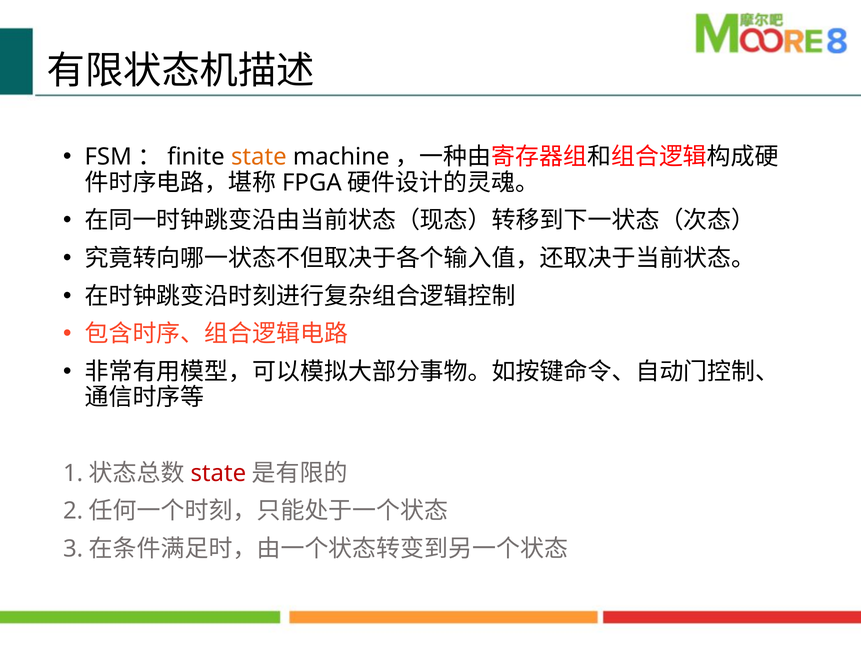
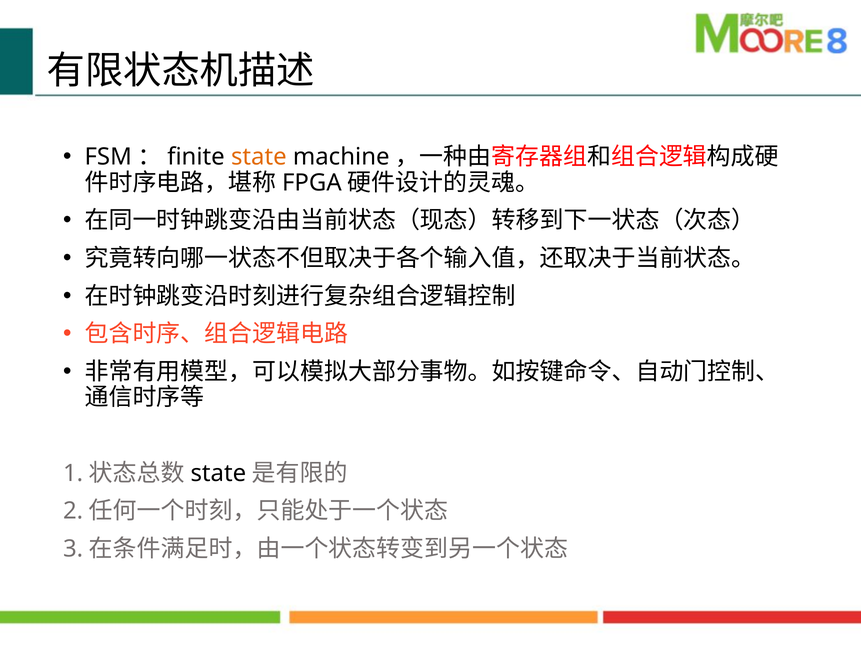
state at (218, 473) colour: red -> black
